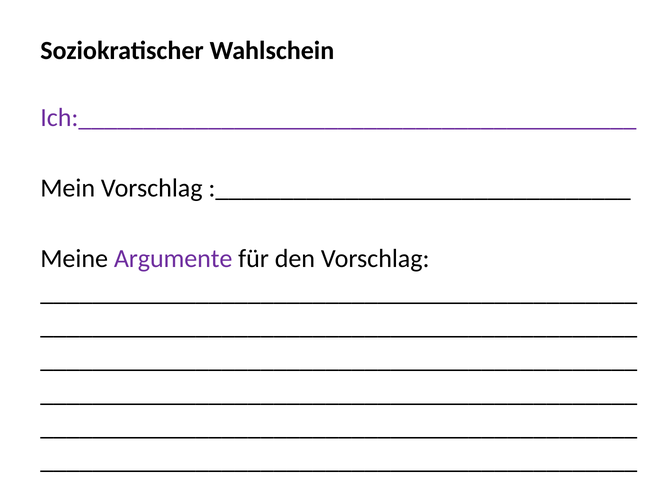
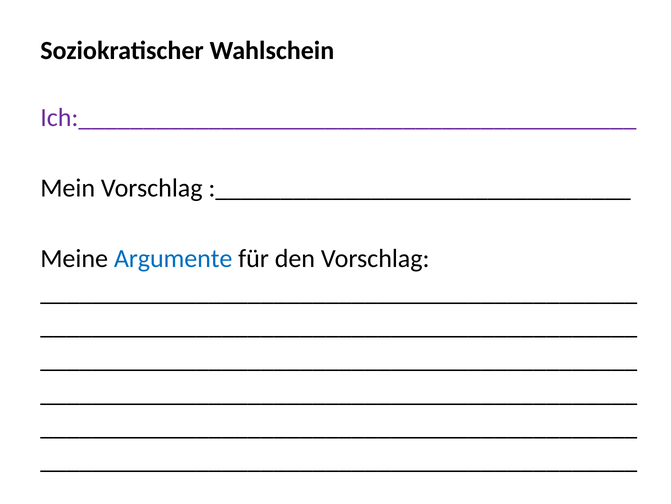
Argumente colour: purple -> blue
